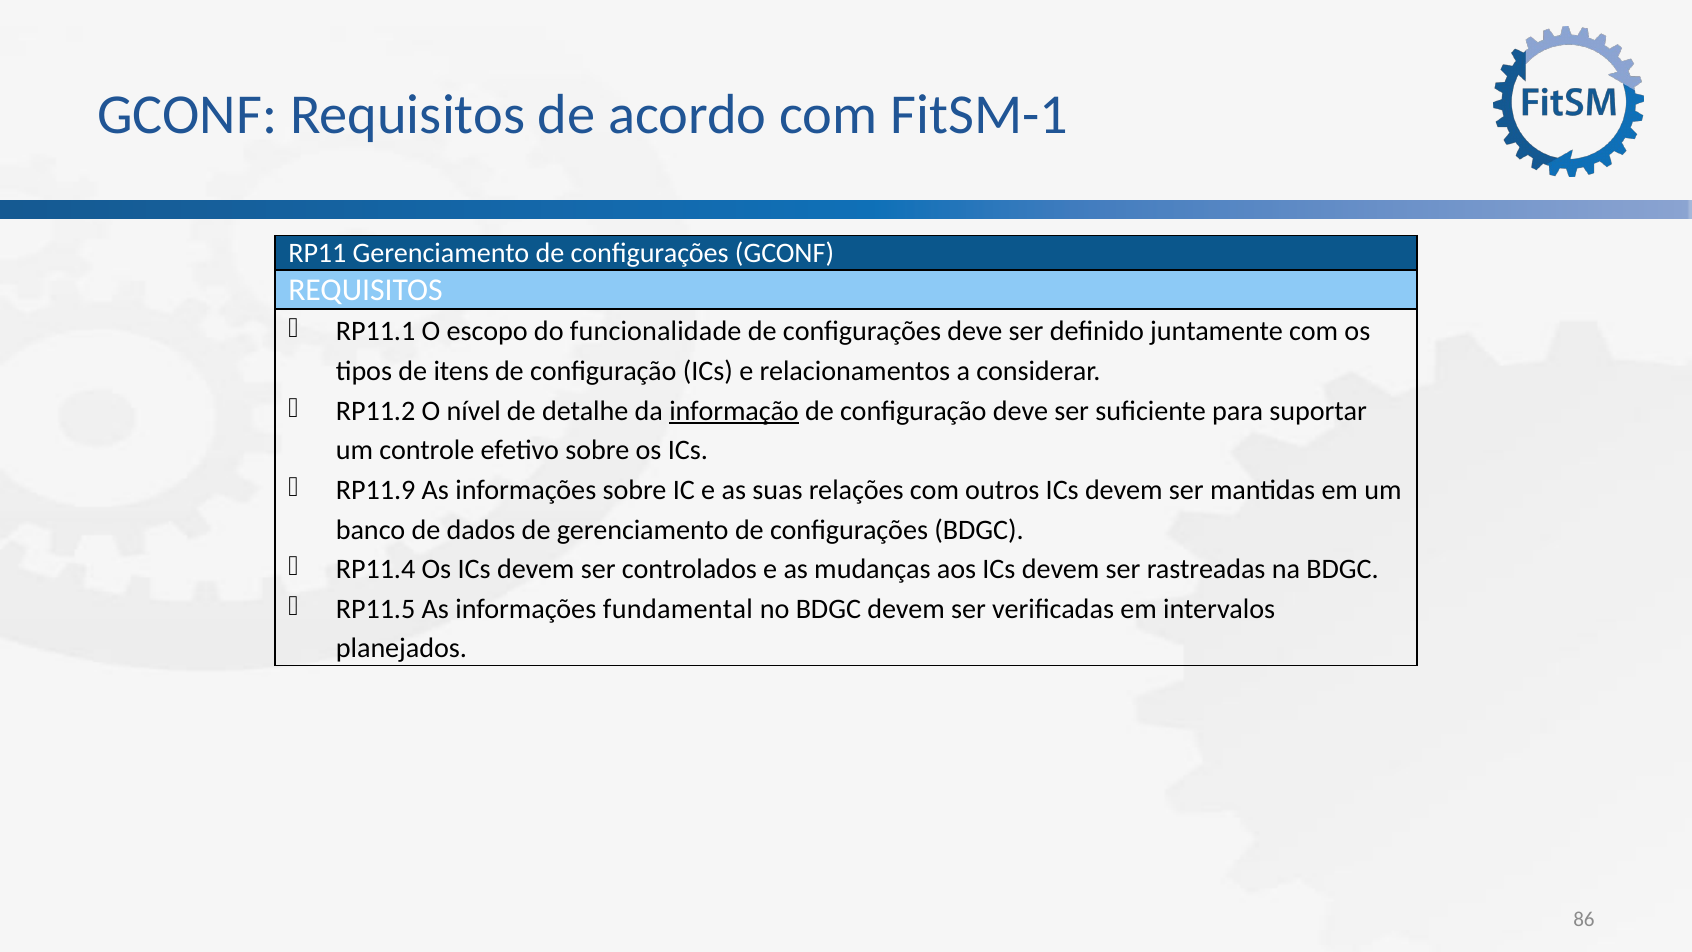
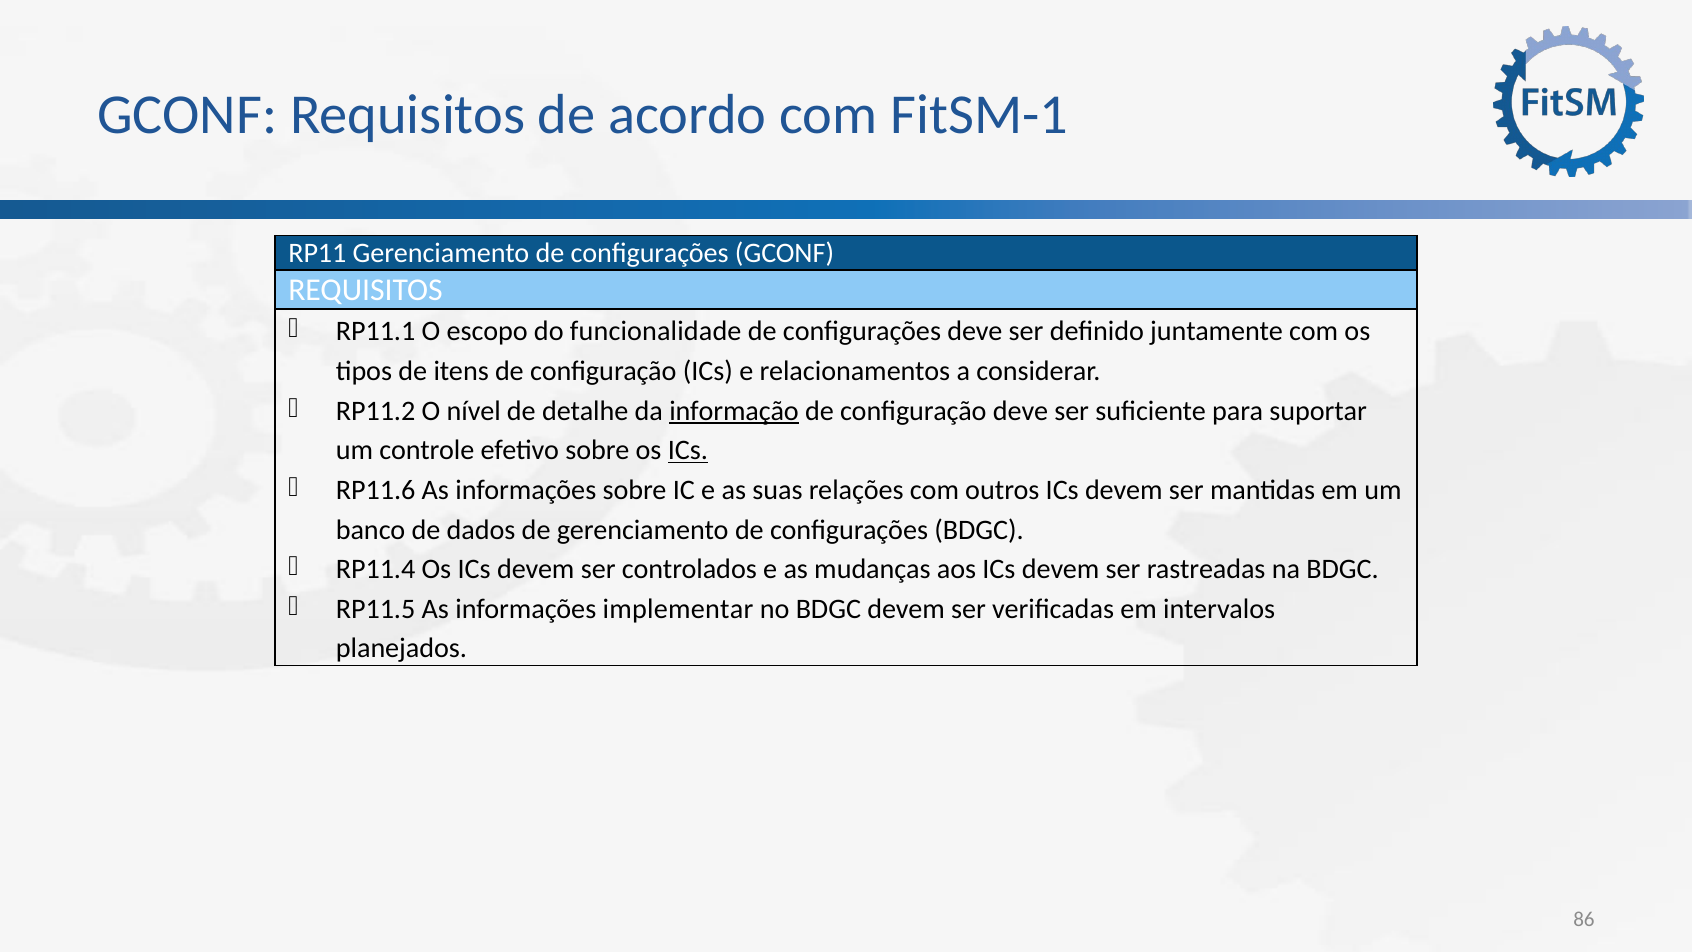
ICs at (688, 450) underline: none -> present
RP11.9: RP11.9 -> RP11.6
fundamental: fundamental -> implementar
